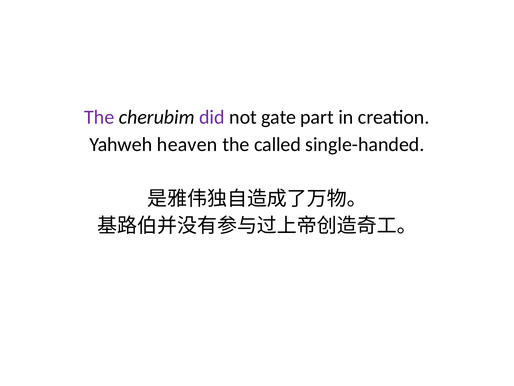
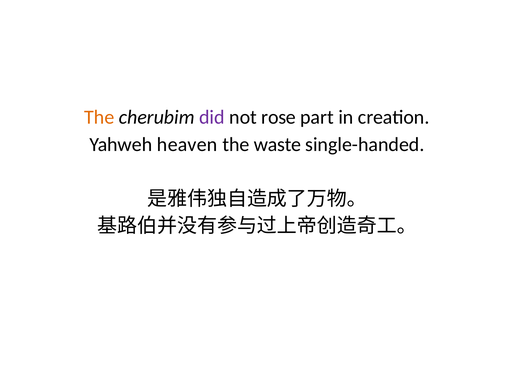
The at (99, 117) colour: purple -> orange
gate: gate -> rose
called: called -> waste
